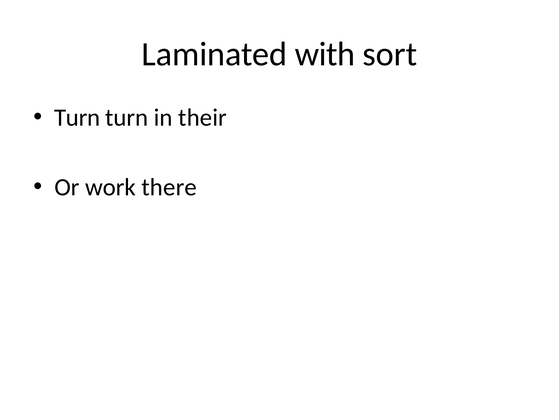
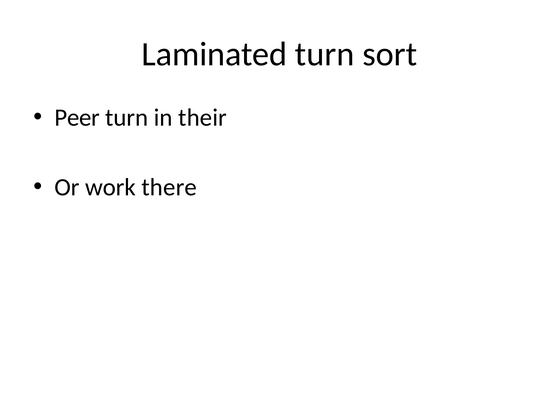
Laminated with: with -> turn
Turn at (77, 117): Turn -> Peer
